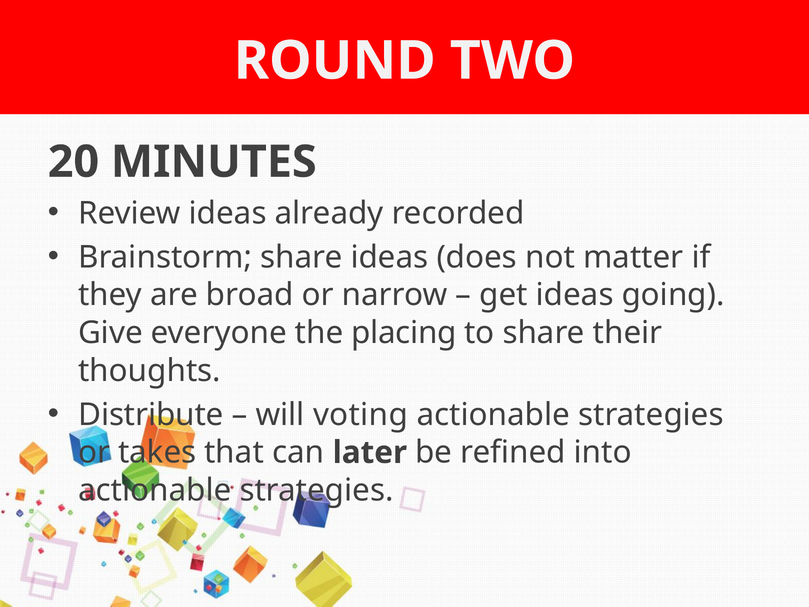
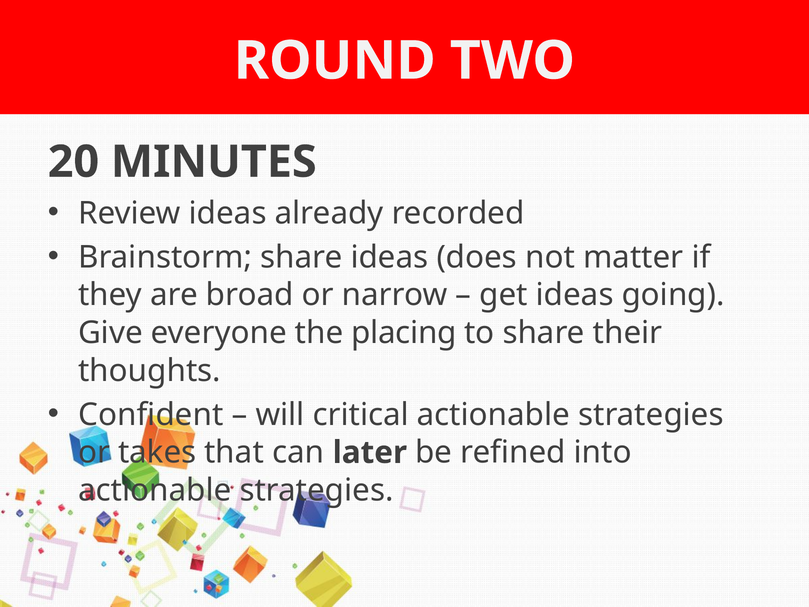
Distribute: Distribute -> Confident
voting: voting -> critical
